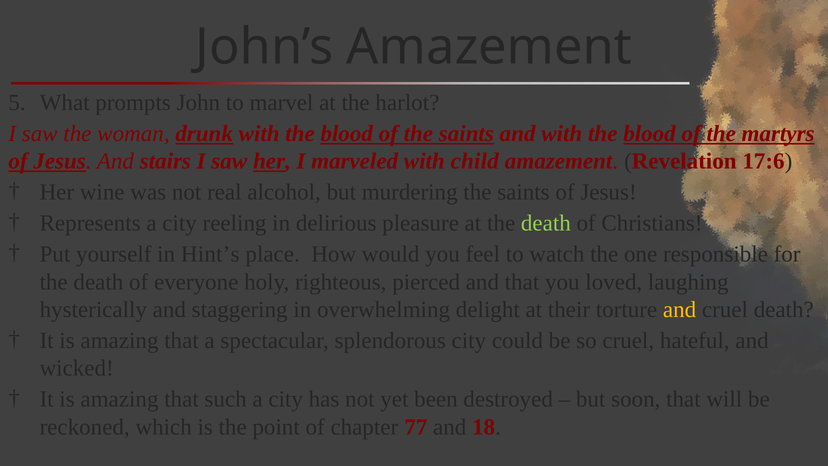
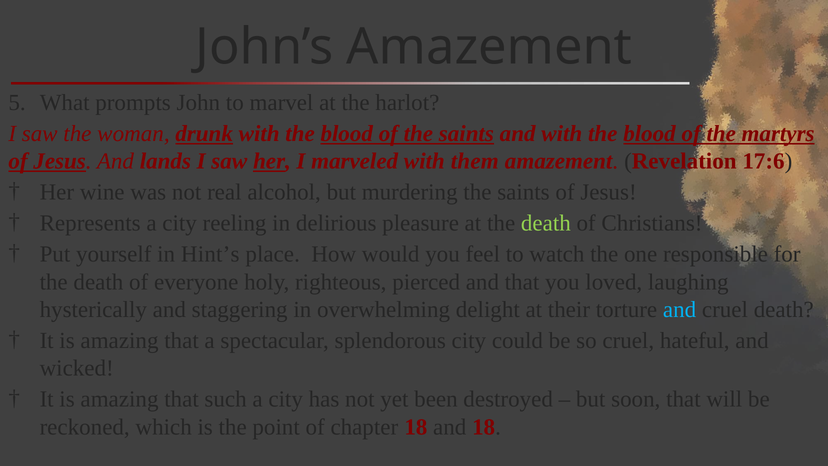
stairs: stairs -> lands
child: child -> them
and at (680, 309) colour: yellow -> light blue
chapter 77: 77 -> 18
